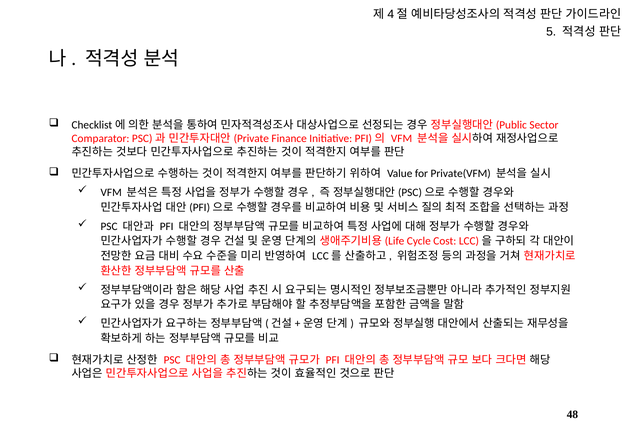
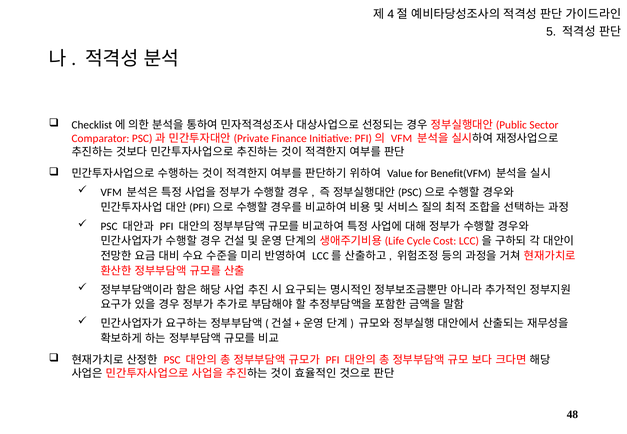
Private(VFM: Private(VFM -> Benefit(VFM
